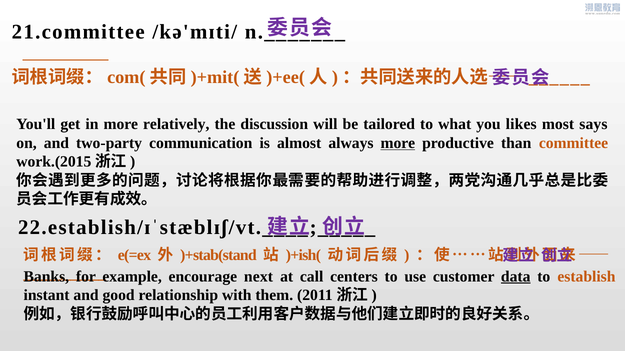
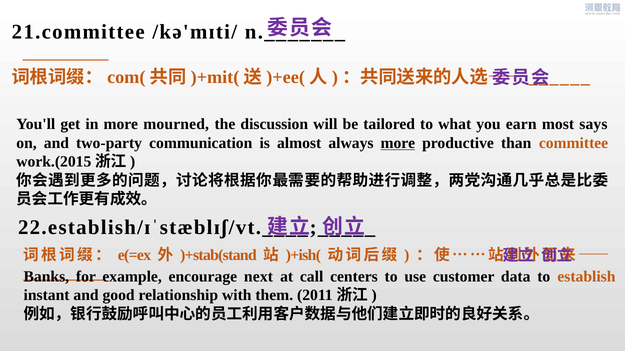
relatively: relatively -> mourned
likes: likes -> earn
data underline: present -> none
